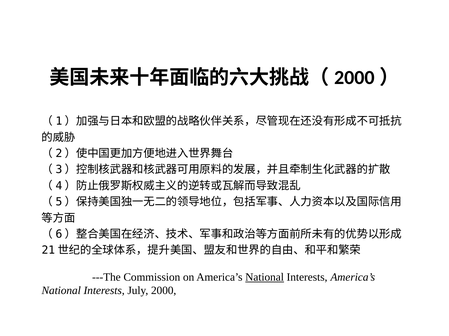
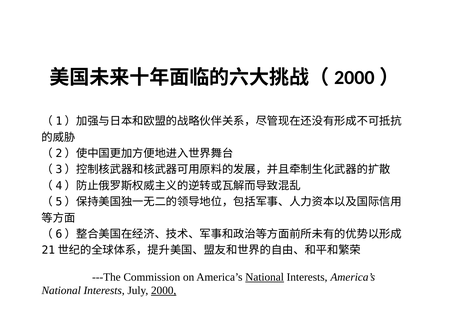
2000 underline: none -> present
